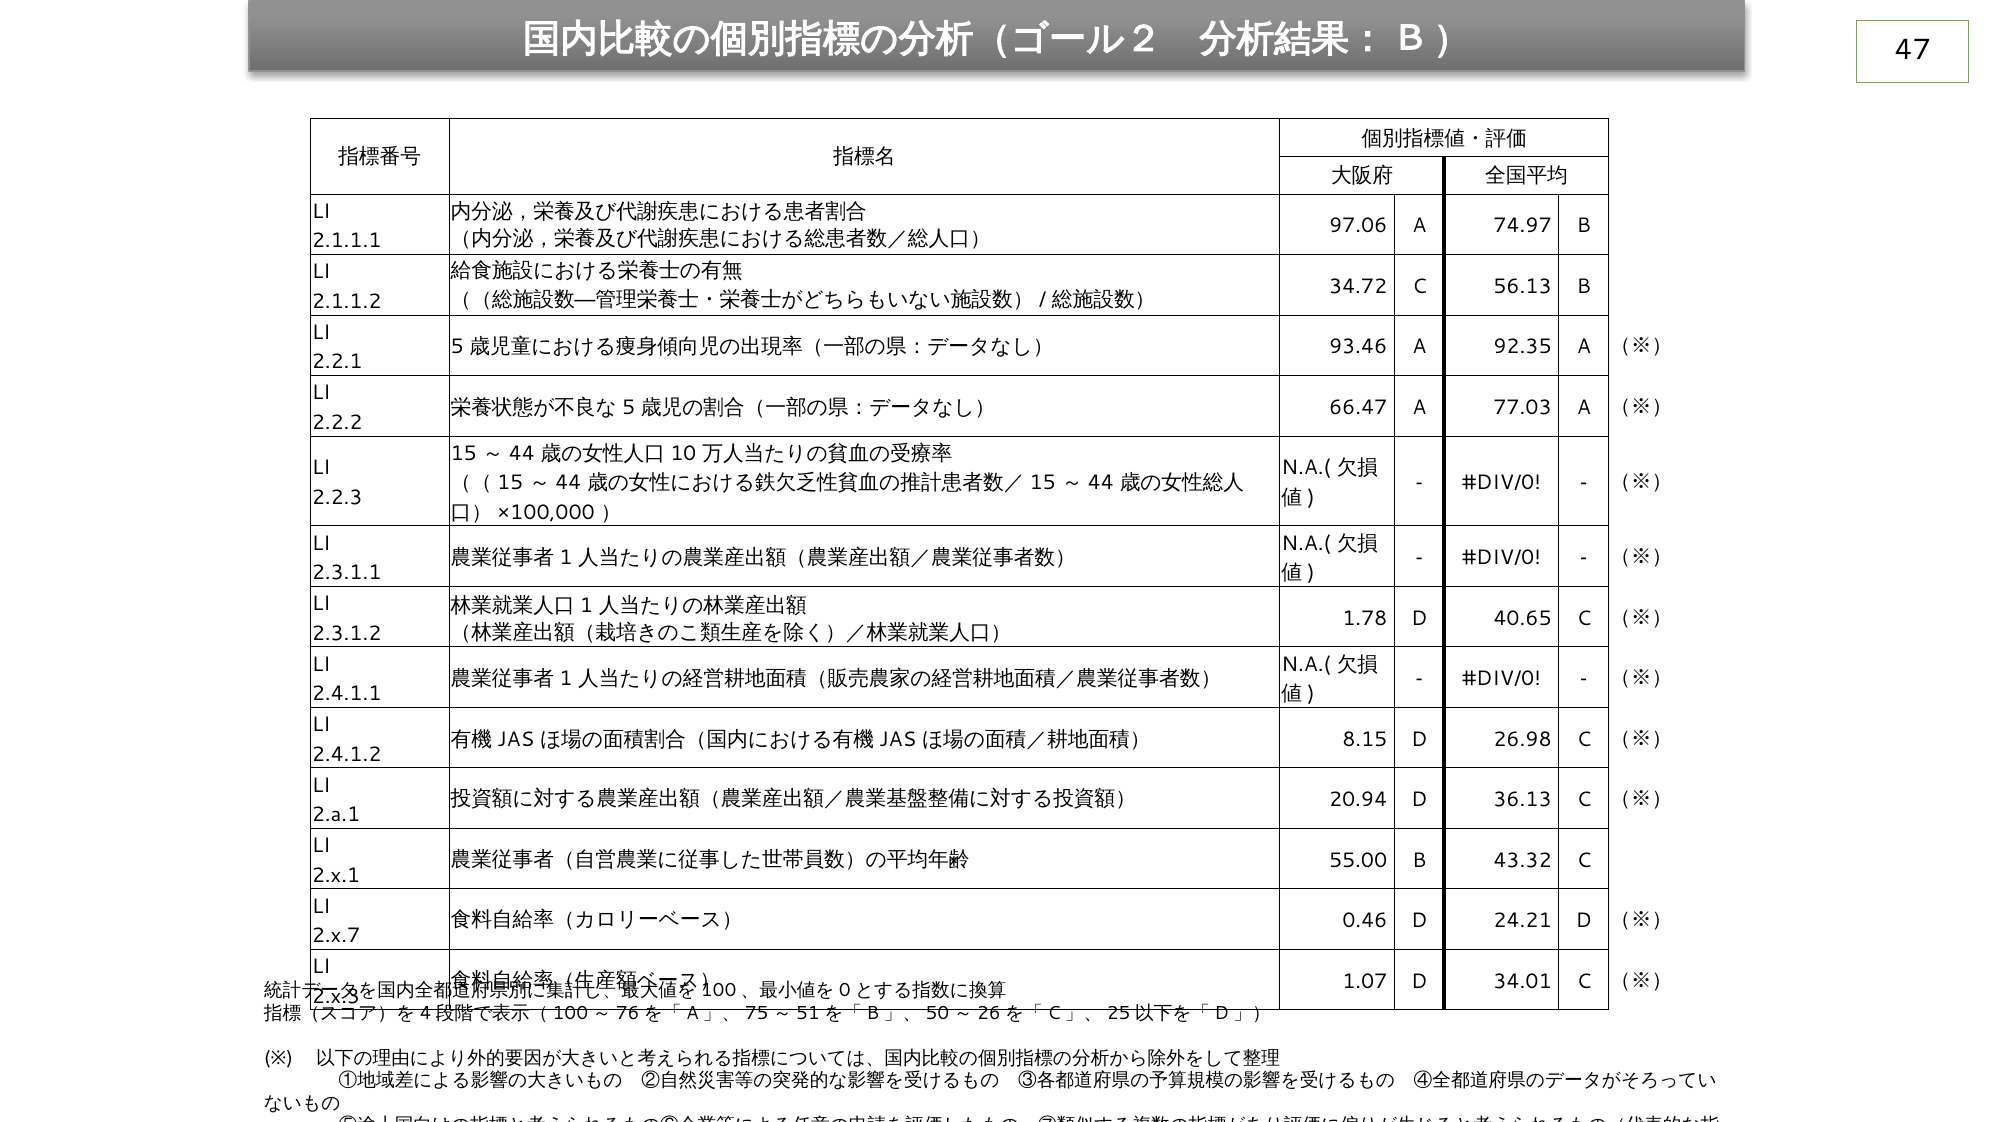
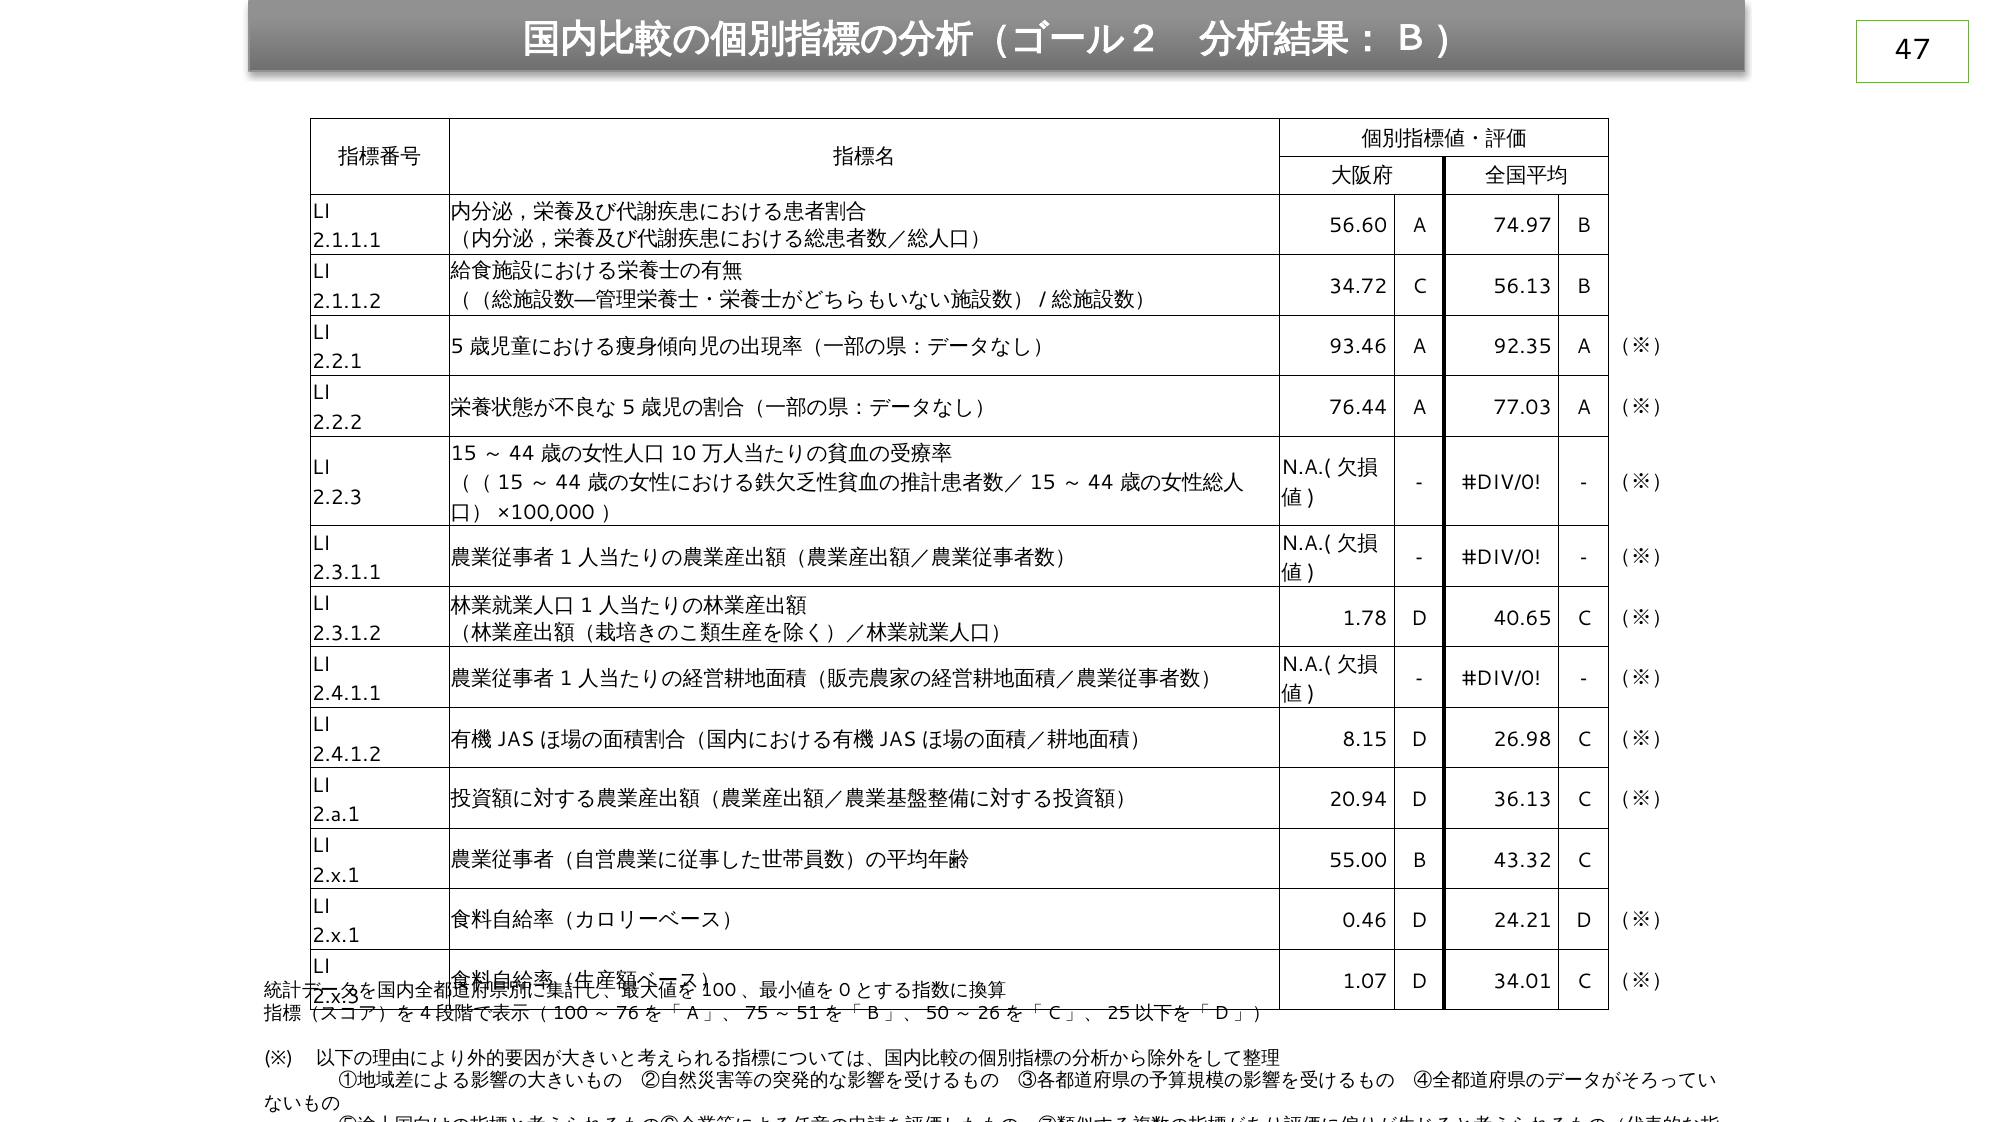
97.06: 97.06 -> 56.60
66.47: 66.47 -> 76.44
2.x.7 at (336, 935): 2.x.7 -> 2.x.1
